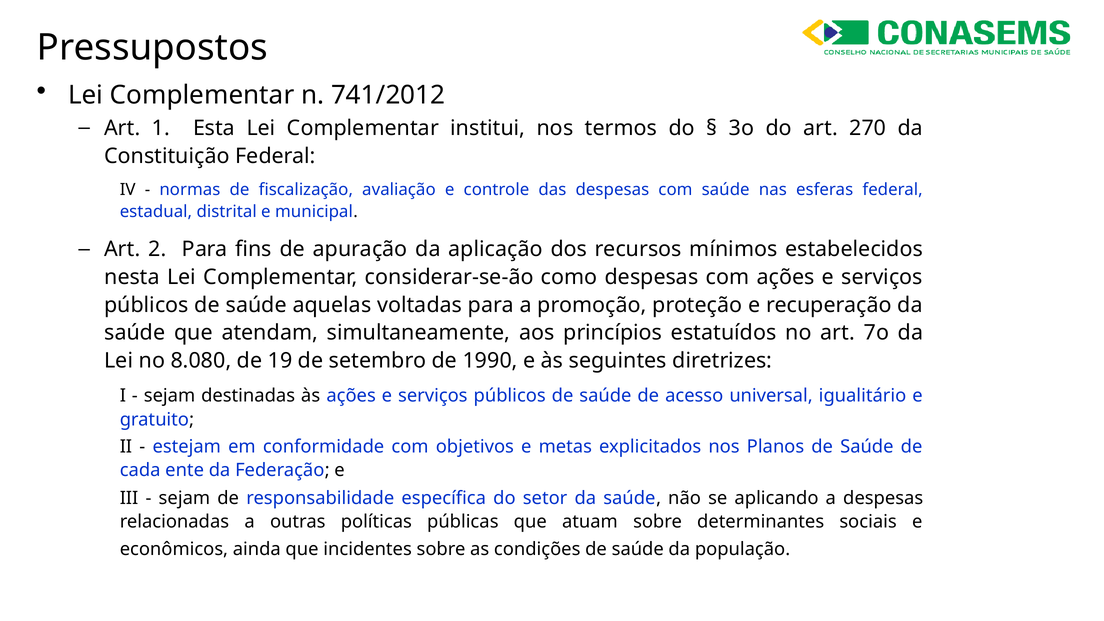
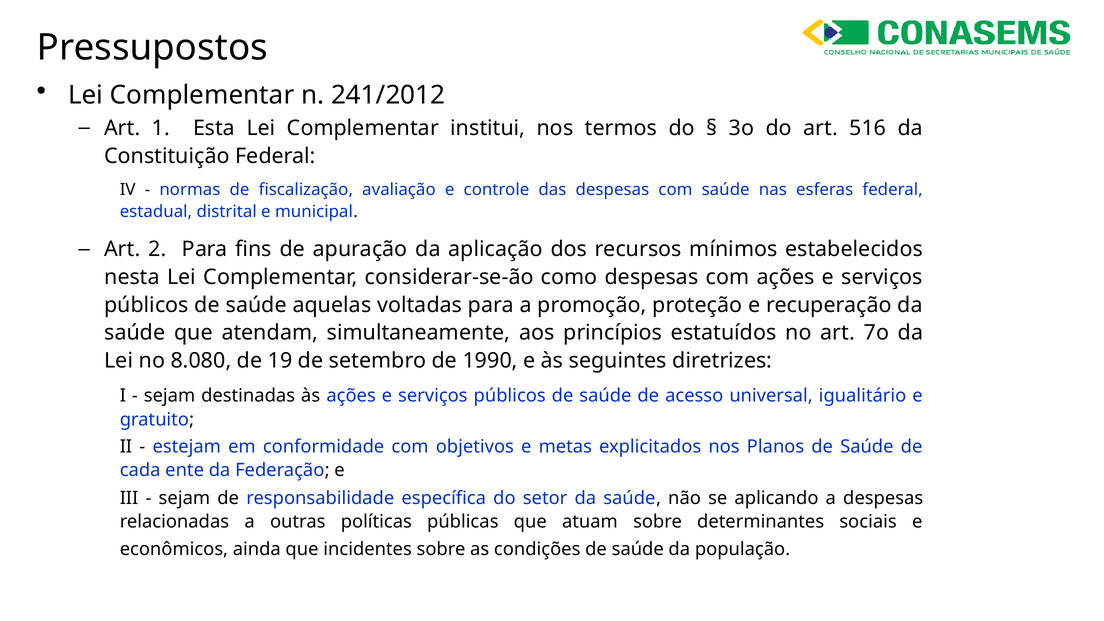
741/2012: 741/2012 -> 241/2012
270: 270 -> 516
